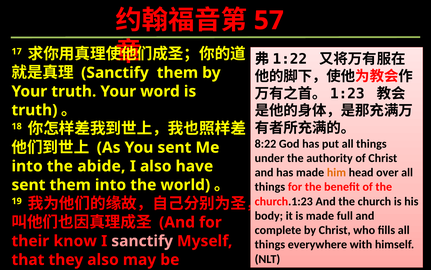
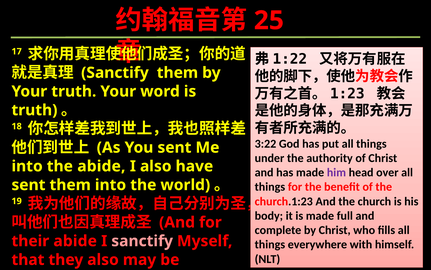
57: 57 -> 25
8:22: 8:22 -> 3:22
him colour: orange -> purple
their know: know -> abide
